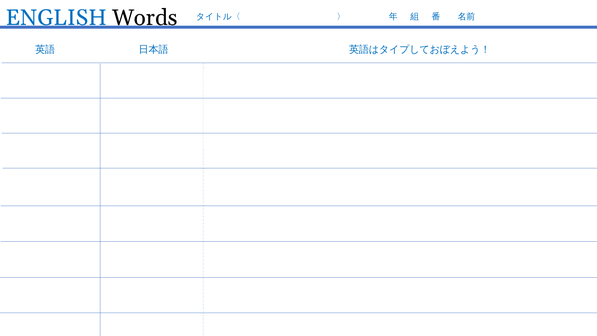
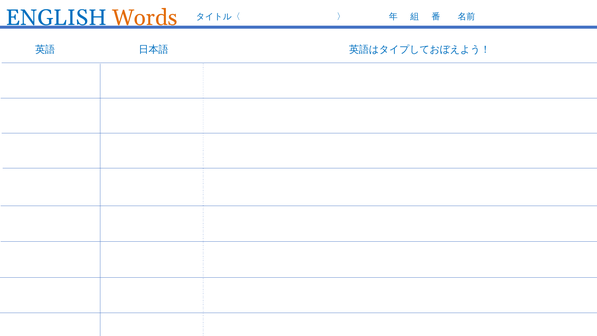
Words colour: black -> orange
